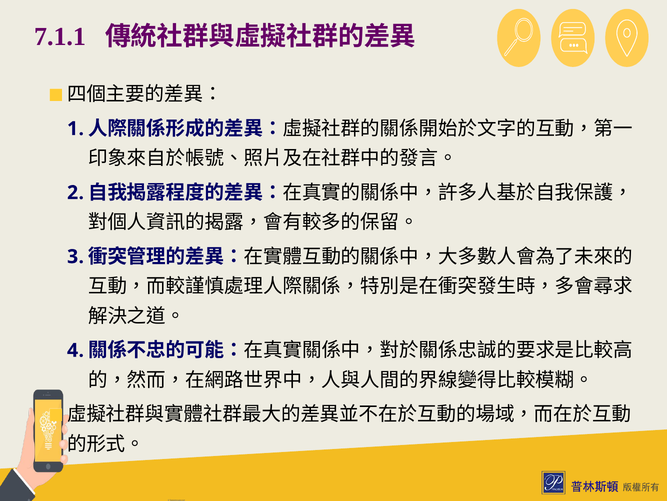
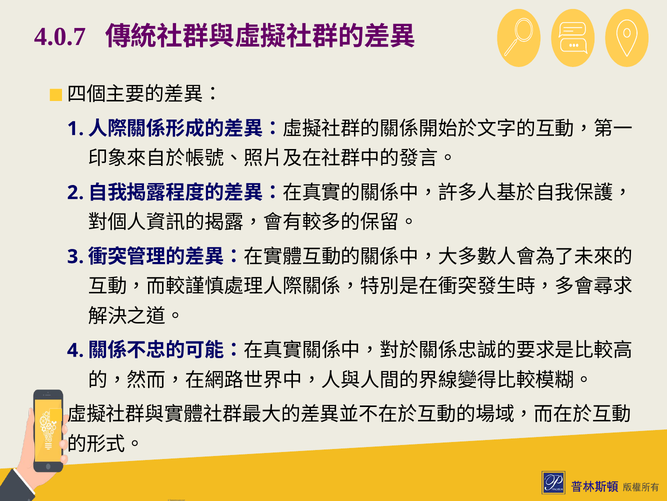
7.1.1: 7.1.1 -> 4.0.7
